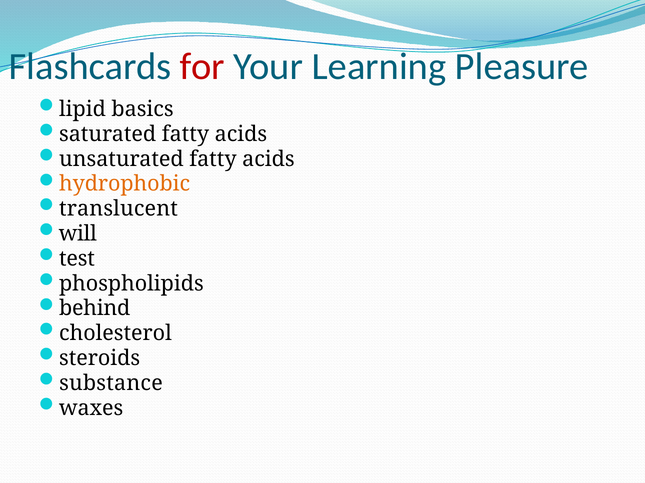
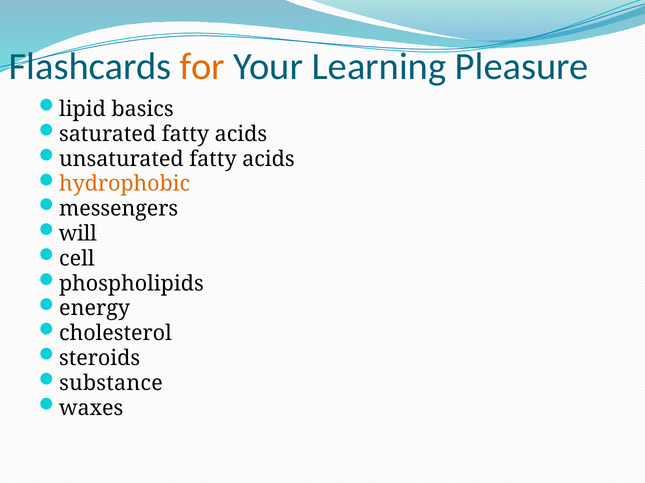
for colour: red -> orange
translucent: translucent -> messengers
test: test -> cell
behind: behind -> energy
